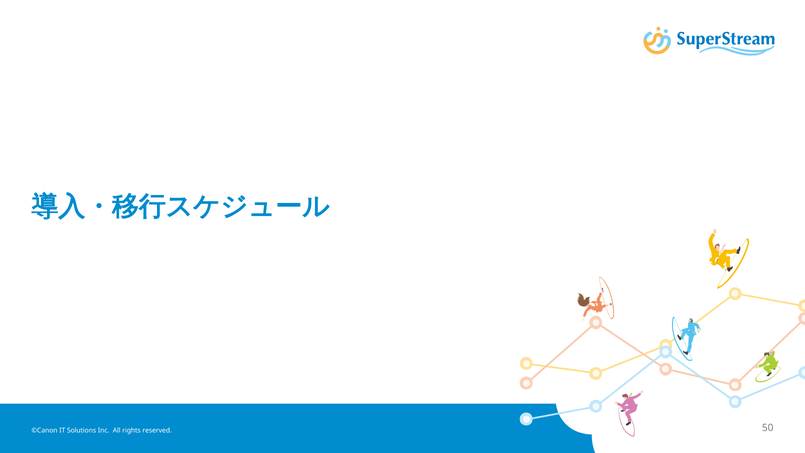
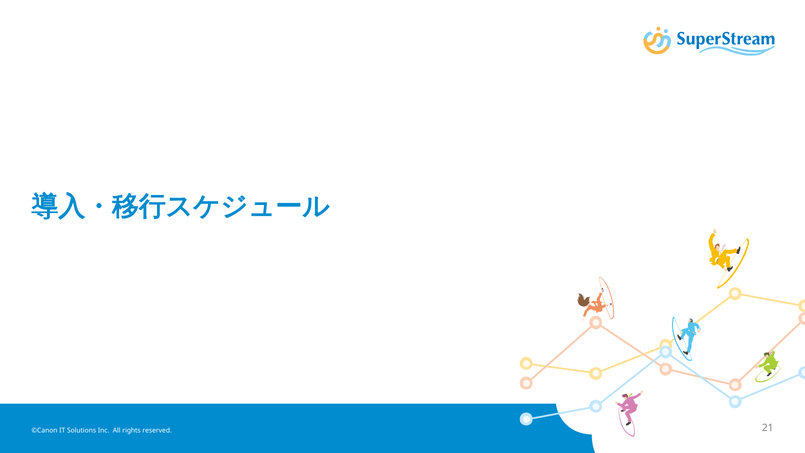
50: 50 -> 21
